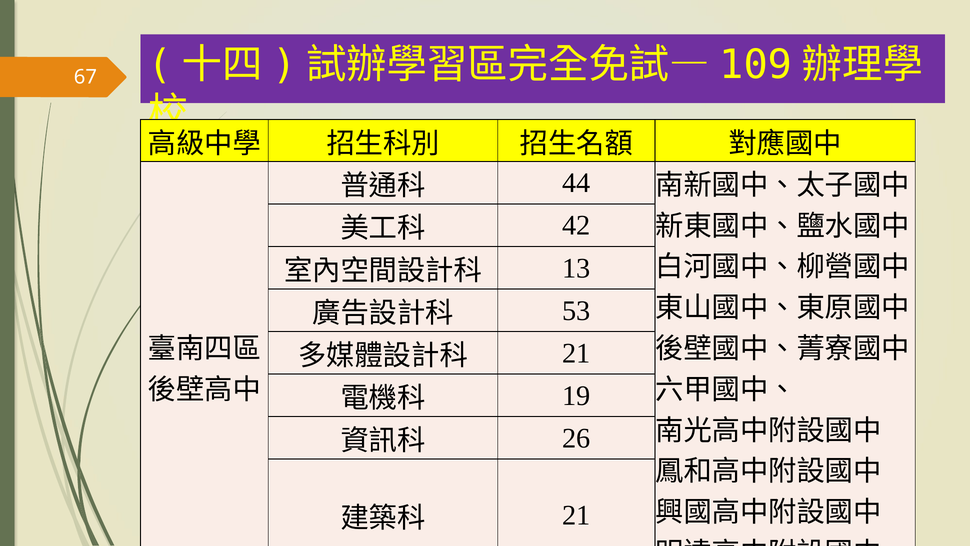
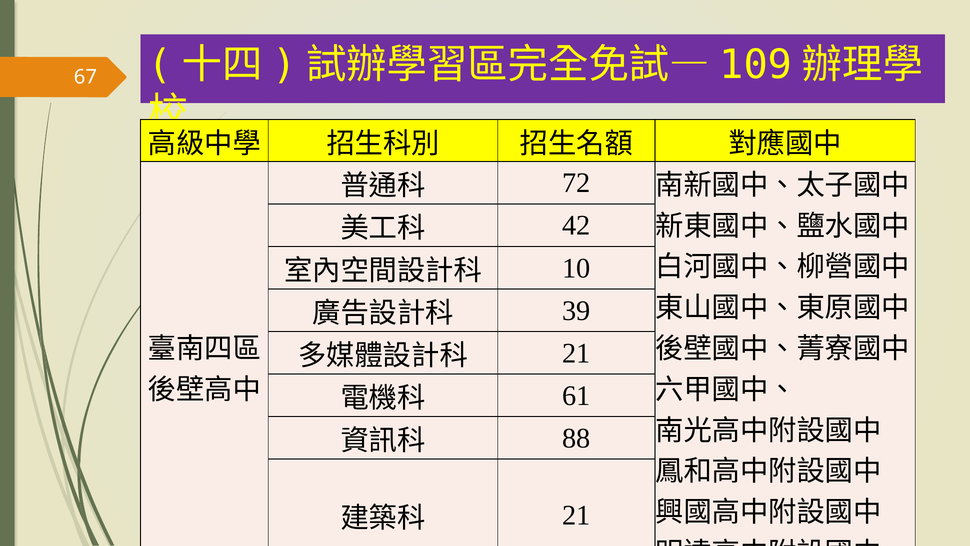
44: 44 -> 72
13: 13 -> 10
53: 53 -> 39
19: 19 -> 61
26: 26 -> 88
